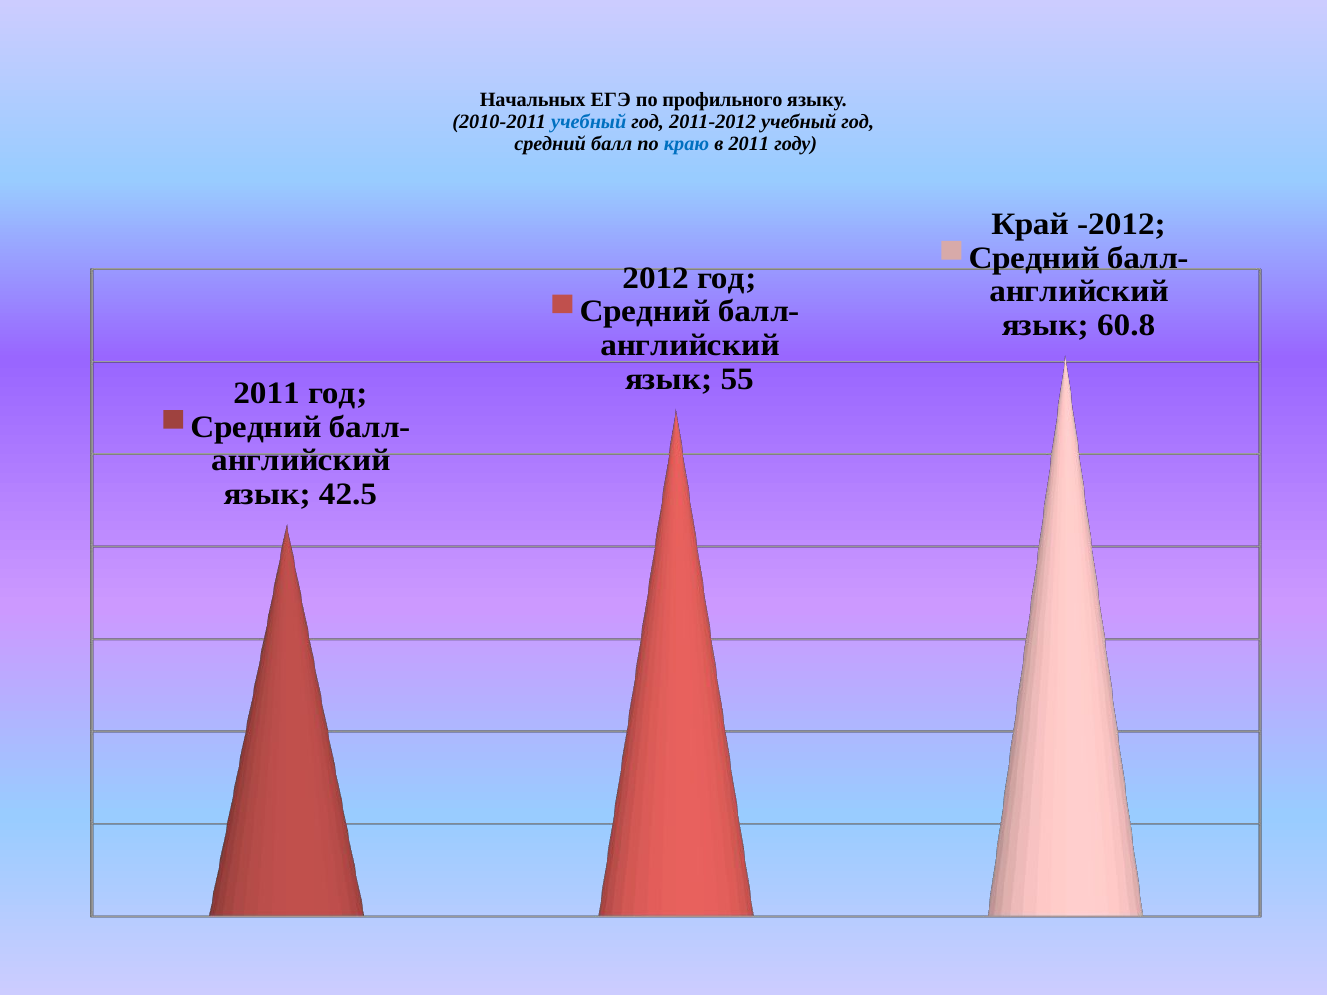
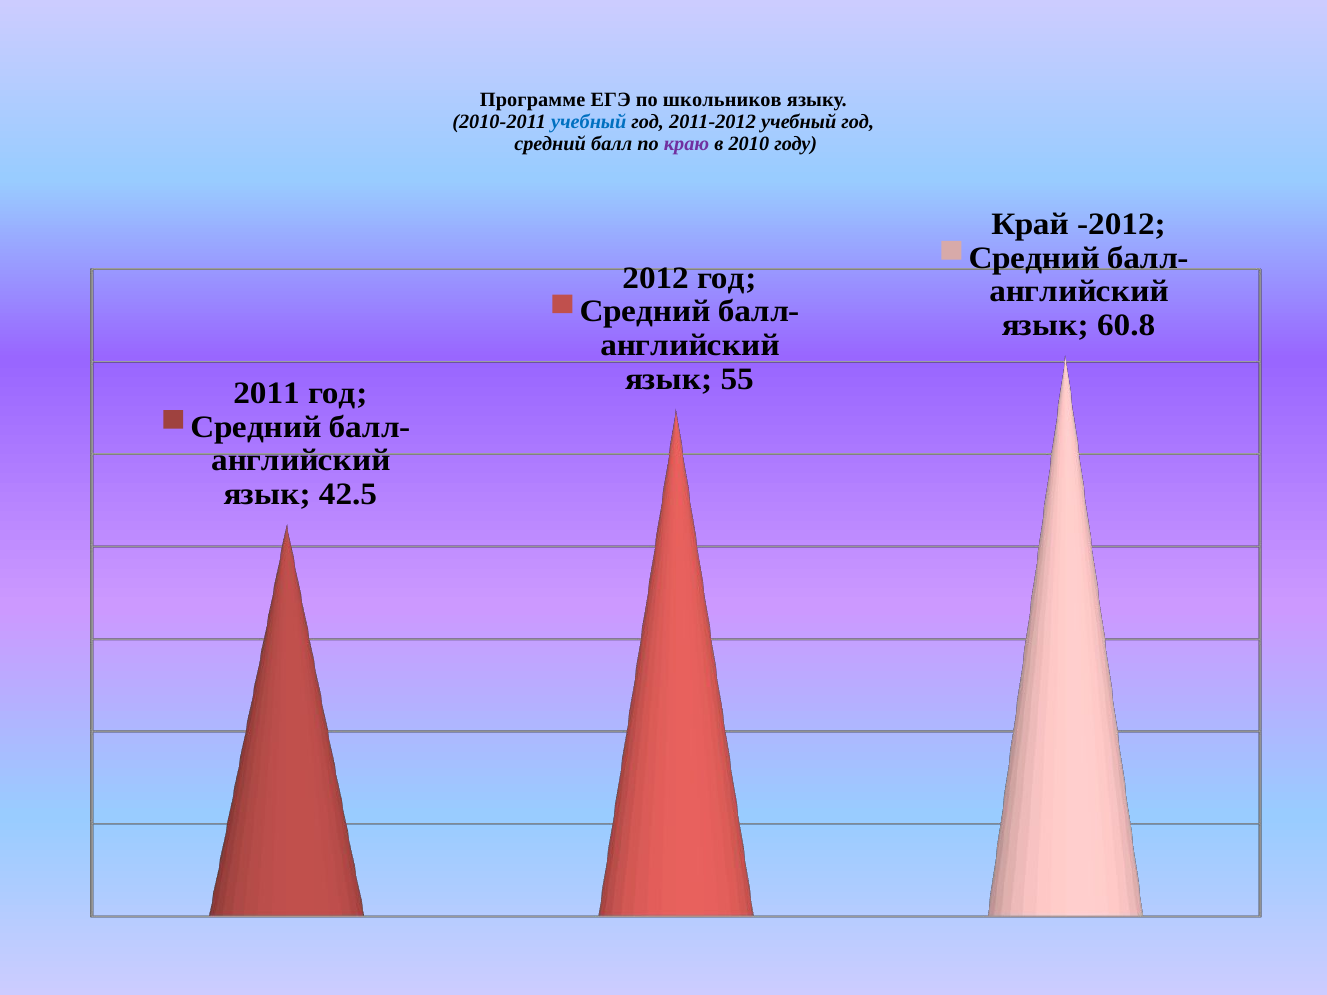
Начальных: Начальных -> Программе
профильного: профильного -> школьников
краю colour: blue -> purple
в 2011: 2011 -> 2010
